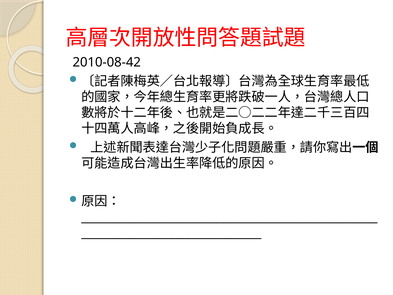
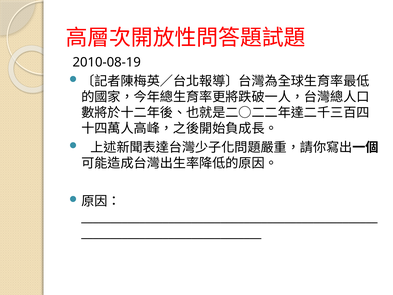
2010-08-42: 2010-08-42 -> 2010-08-19
